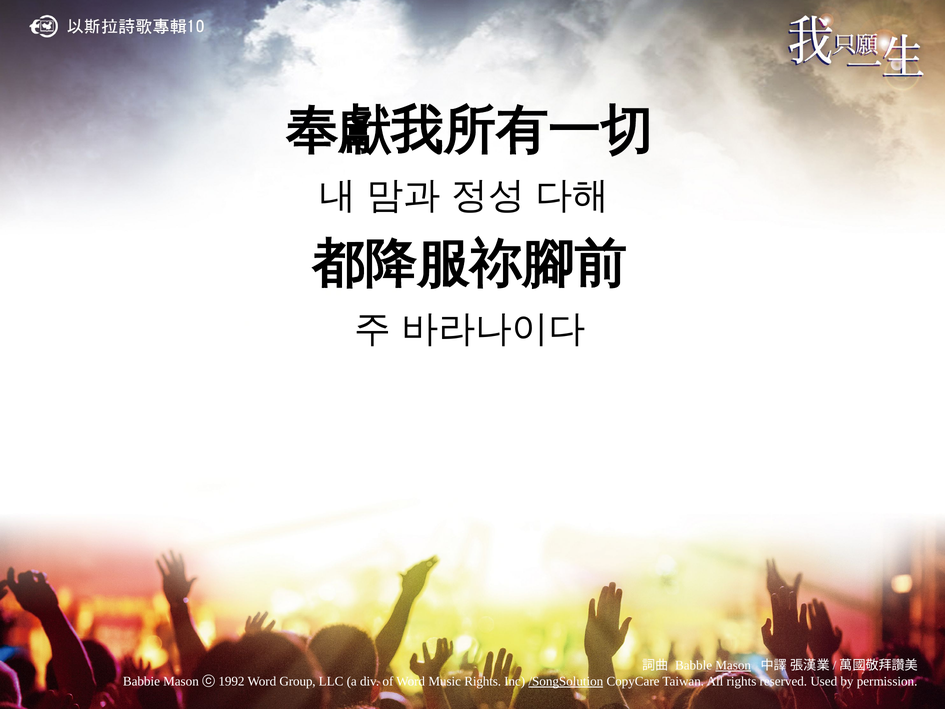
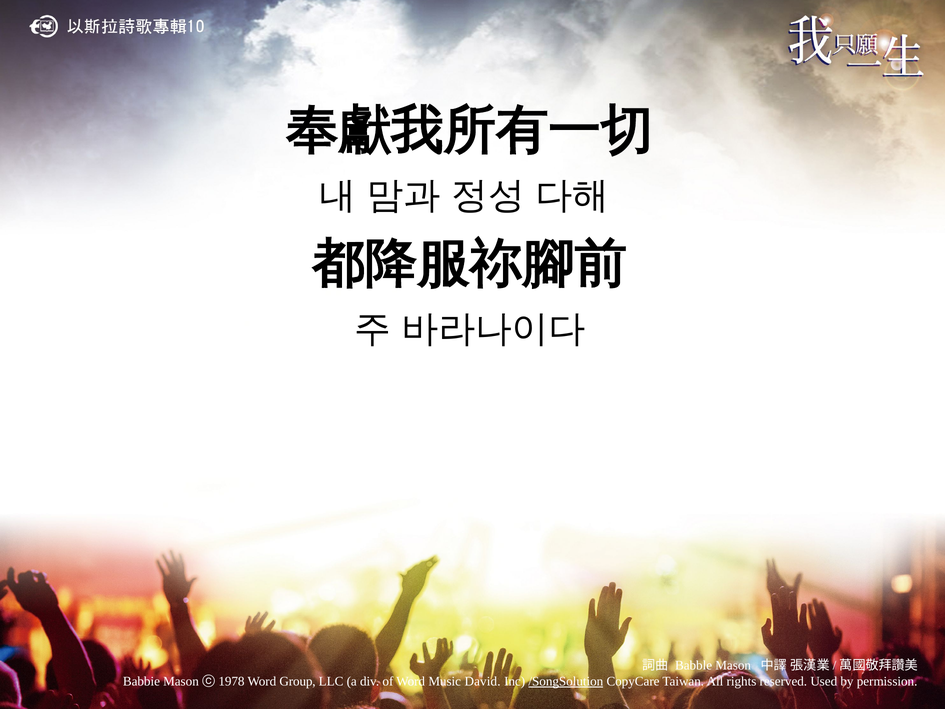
Mason at (733, 665) underline: present -> none
1992: 1992 -> 1978
Music Rights: Rights -> David
